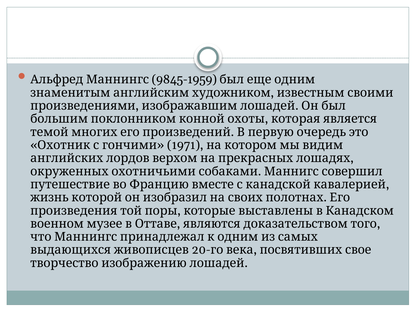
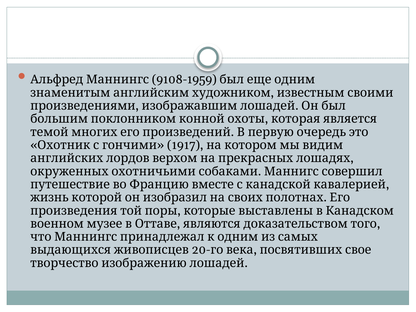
9845-1959: 9845-1959 -> 9108-1959
1971: 1971 -> 1917
